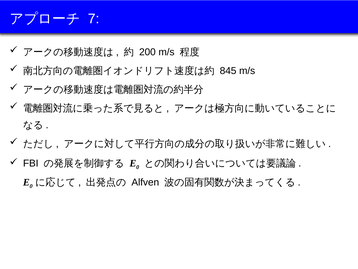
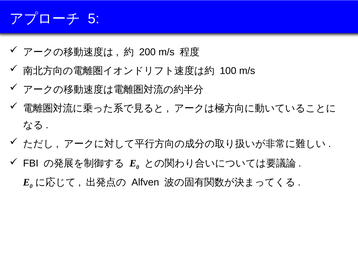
7: 7 -> 5
845: 845 -> 100
